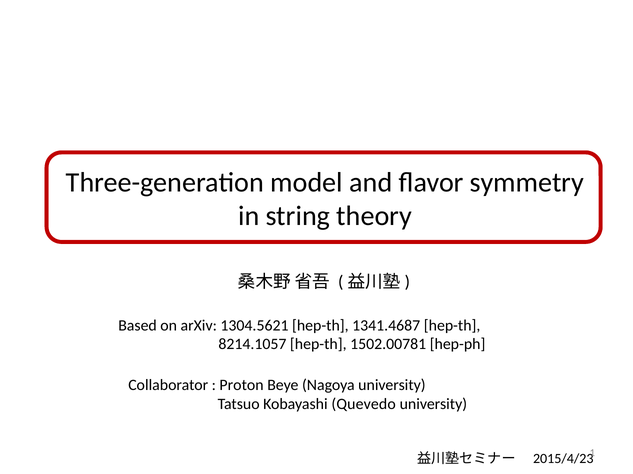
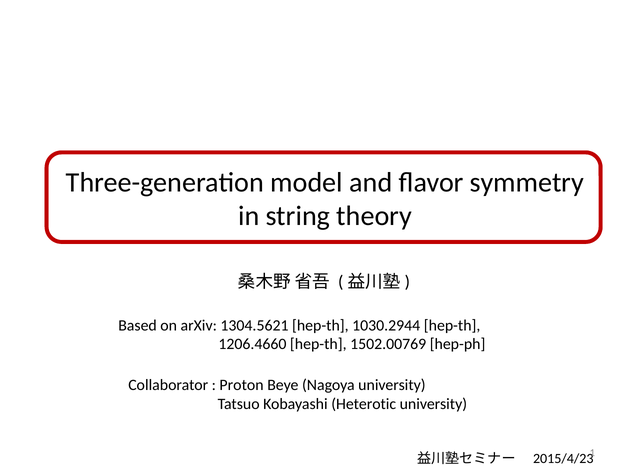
1341.4687: 1341.4687 -> 1030.2944
8214.1057: 8214.1057 -> 1206.4660
1502.00781: 1502.00781 -> 1502.00769
Quevedo: Quevedo -> Heterotic
